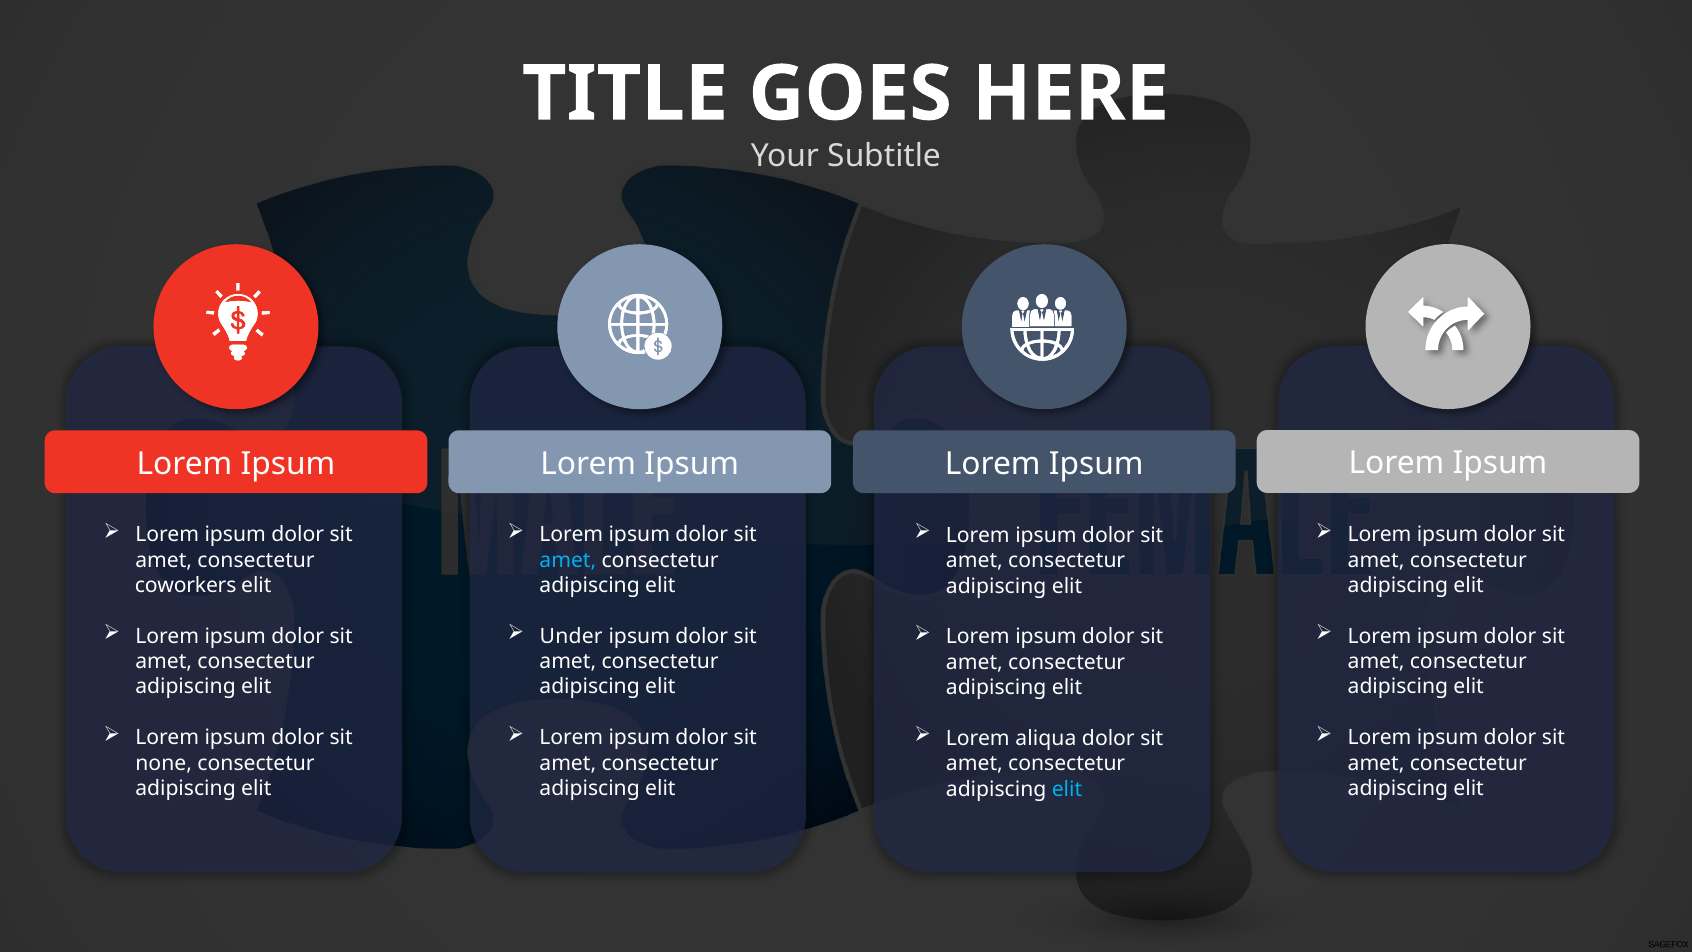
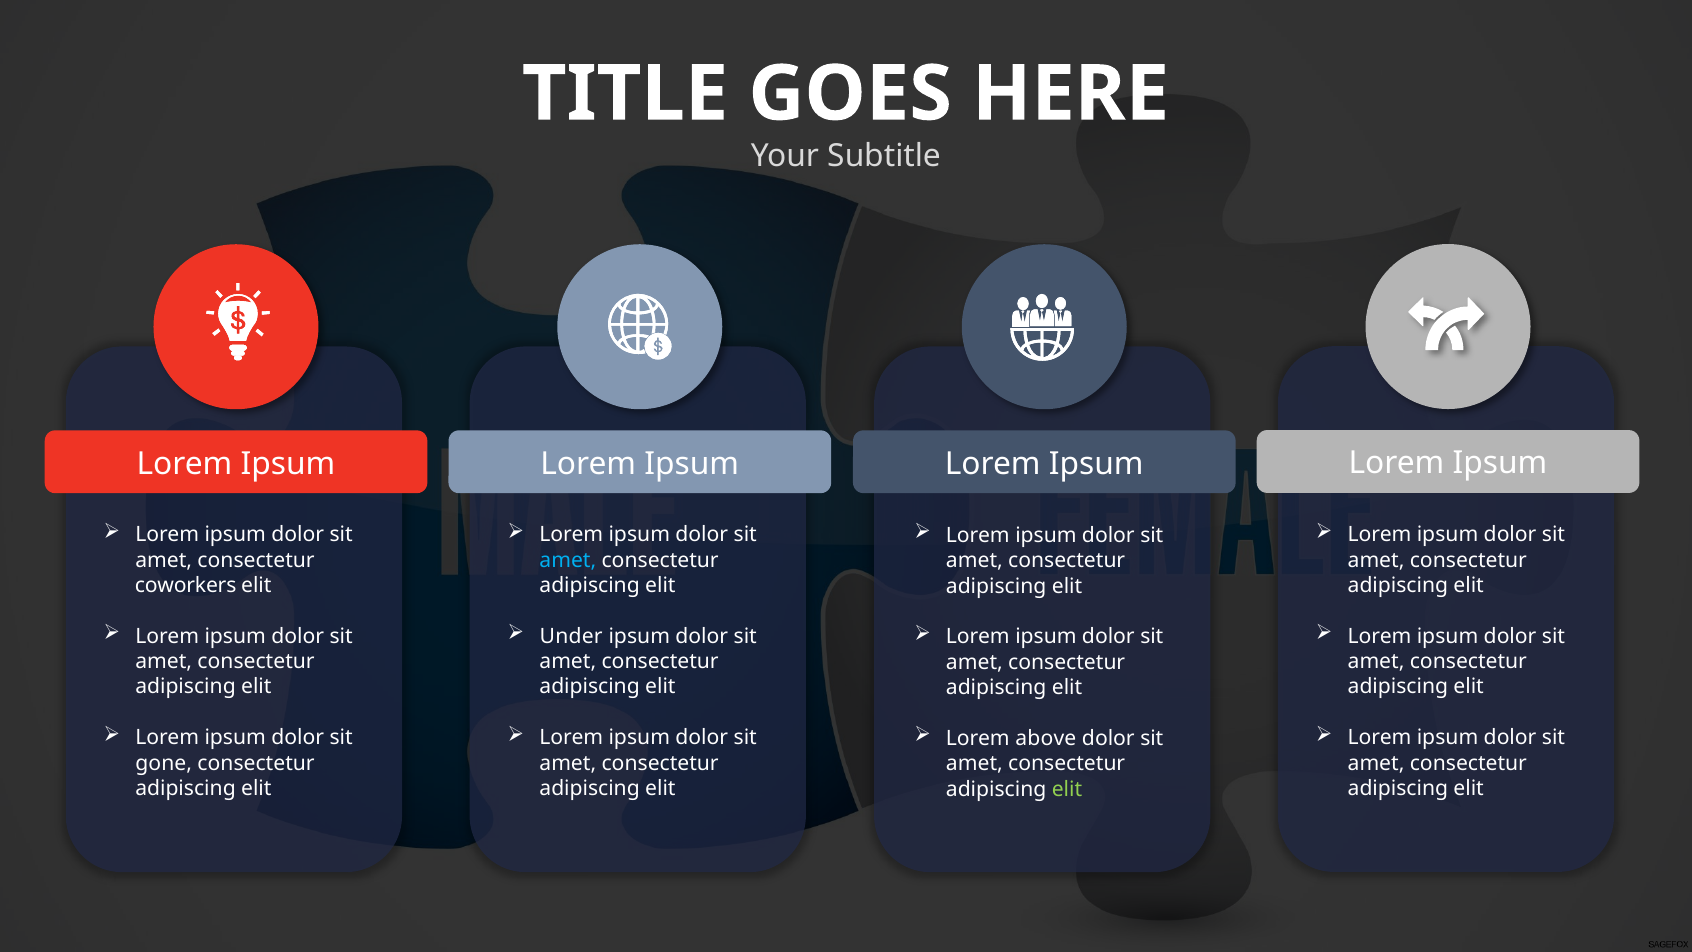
aliqua: aliqua -> above
none: none -> gone
elit at (1067, 789) colour: light blue -> light green
